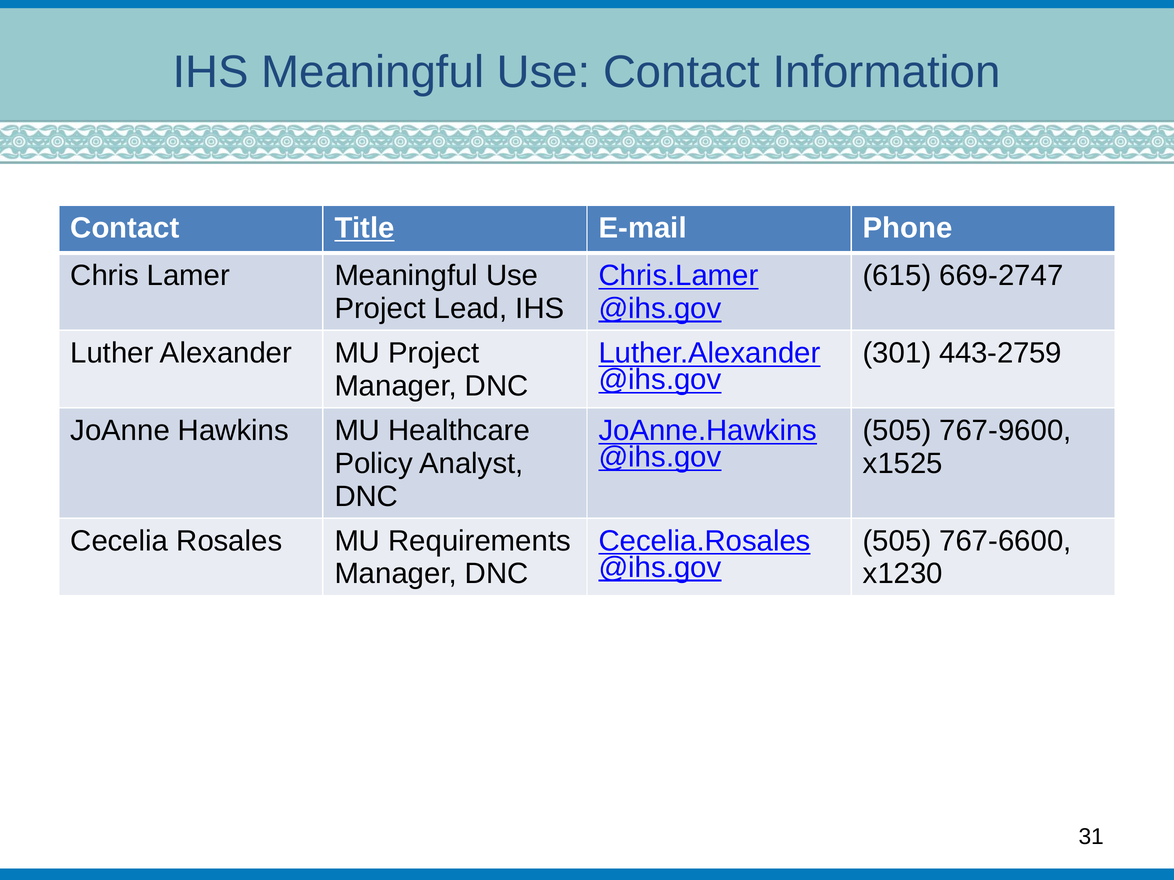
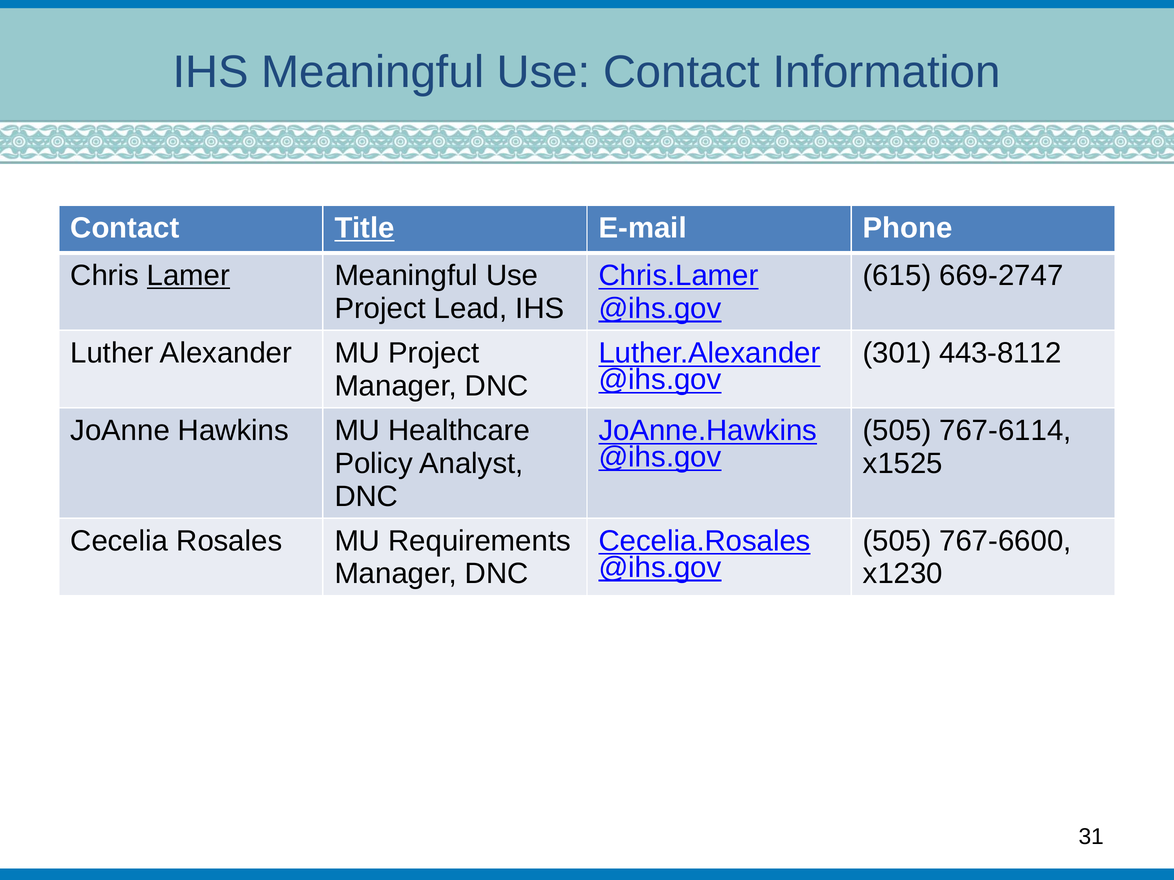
Lamer underline: none -> present
443-2759: 443-2759 -> 443-8112
767-9600: 767-9600 -> 767-6114
